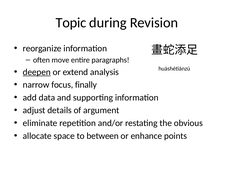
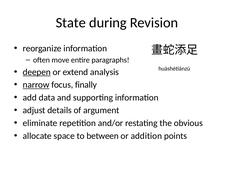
Topic: Topic -> State
narrow underline: none -> present
enhance: enhance -> addition
